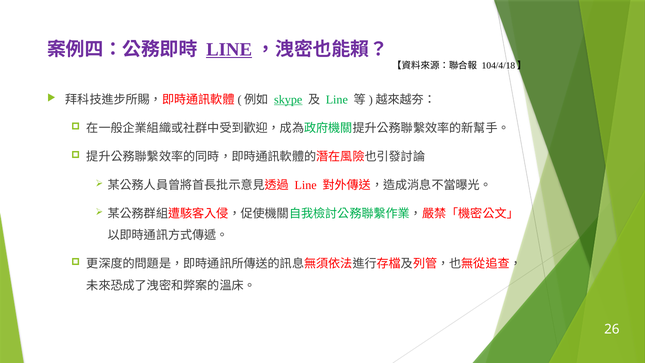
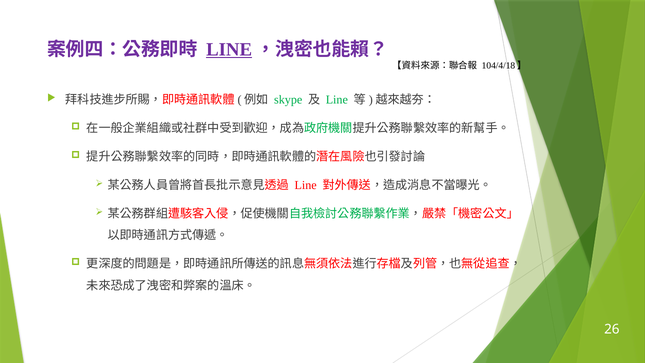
skype underline: present -> none
